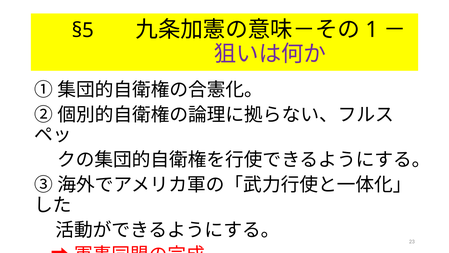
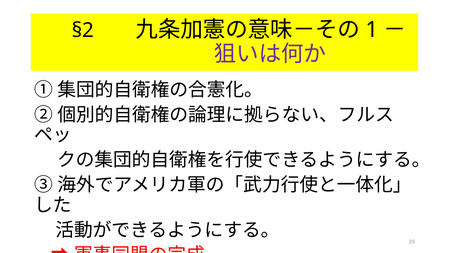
§5: §5 -> §2
